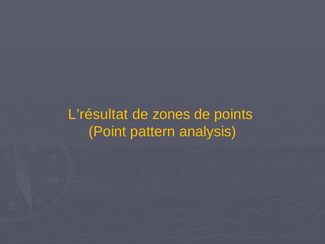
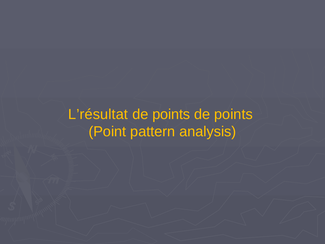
zones at (171, 114): zones -> points
